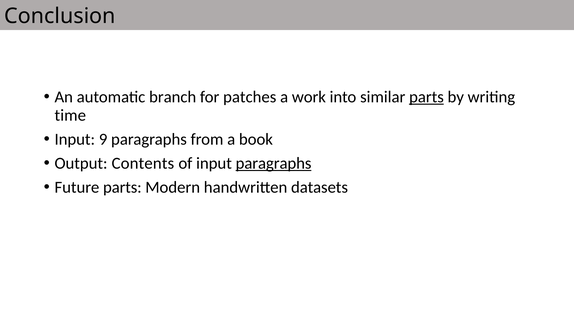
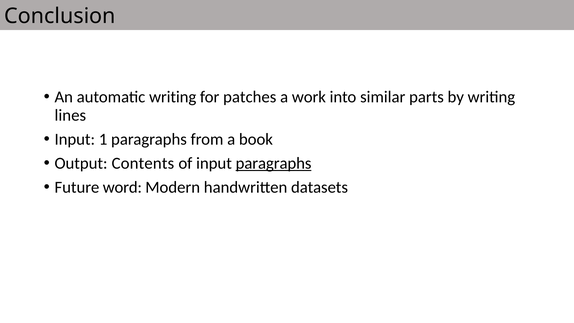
automatic branch: branch -> writing
parts at (426, 97) underline: present -> none
time: time -> lines
9: 9 -> 1
Future parts: parts -> word
